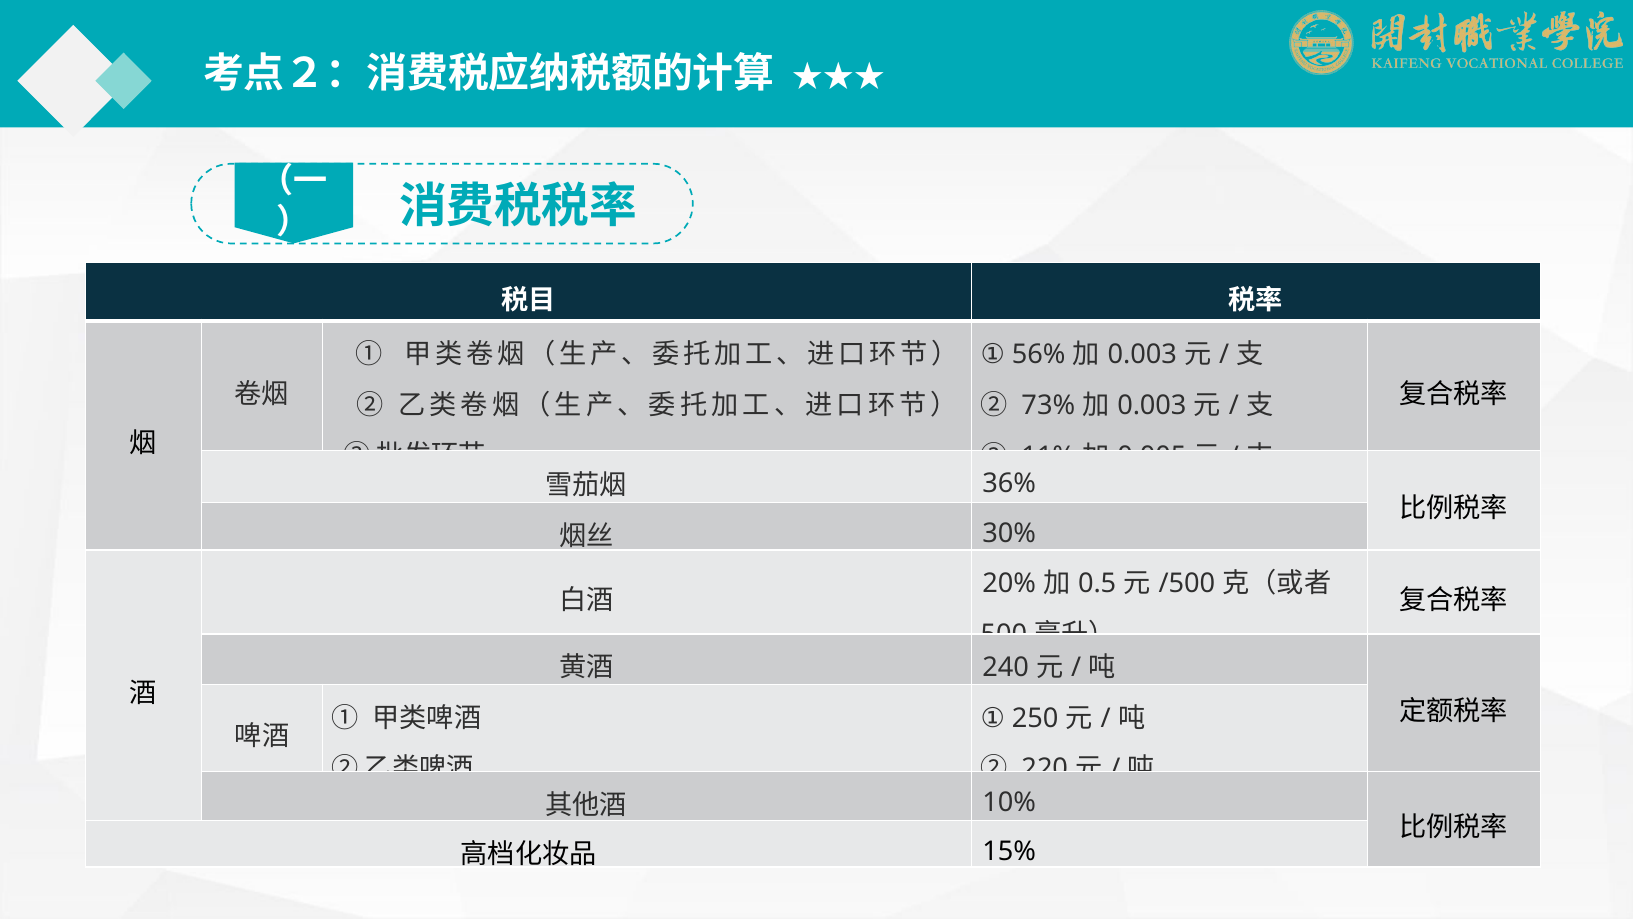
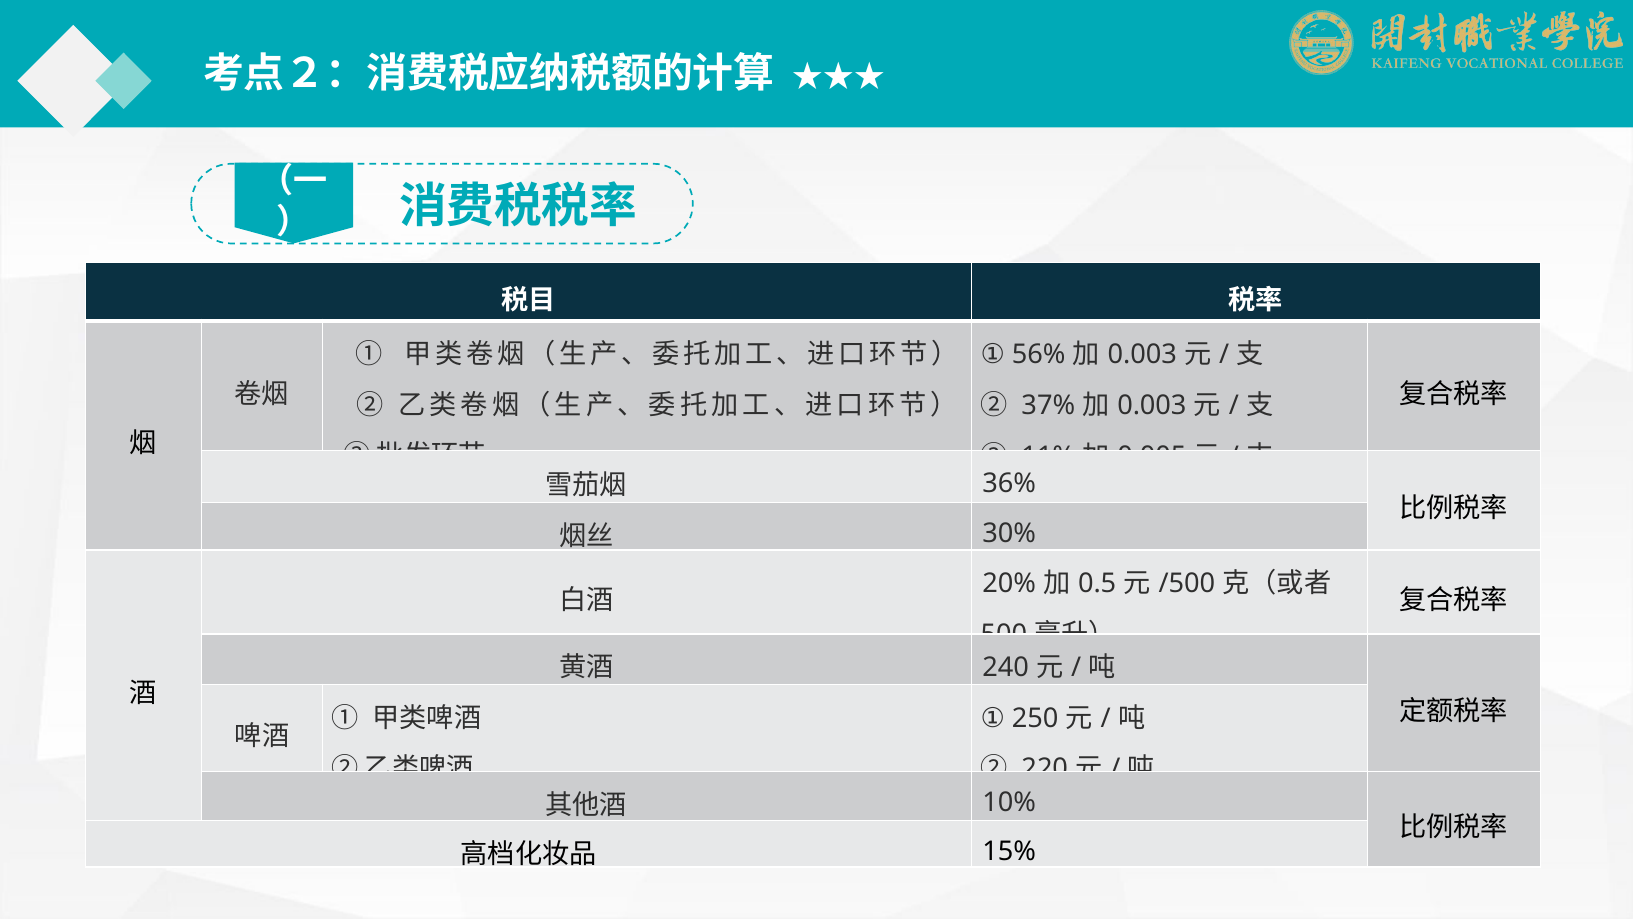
73%: 73% -> 37%
